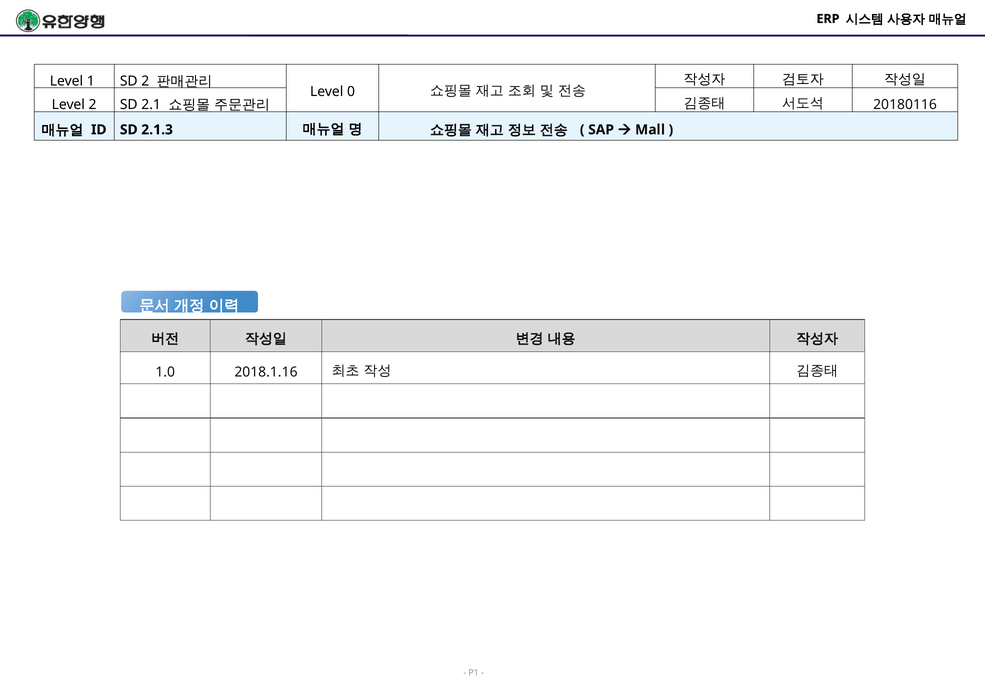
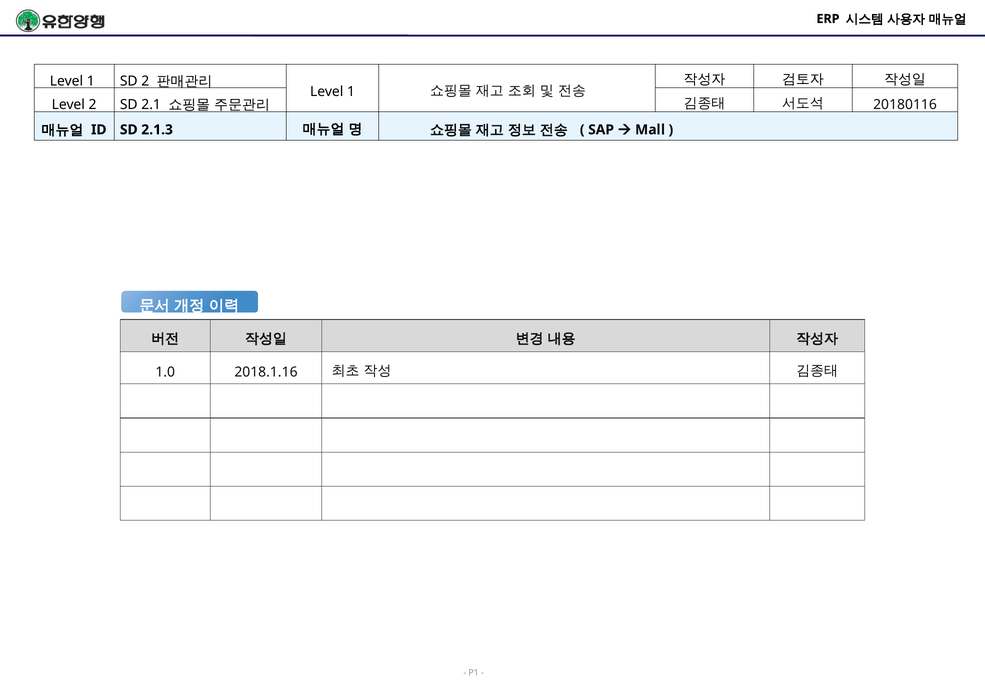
0 at (351, 92): 0 -> 1
